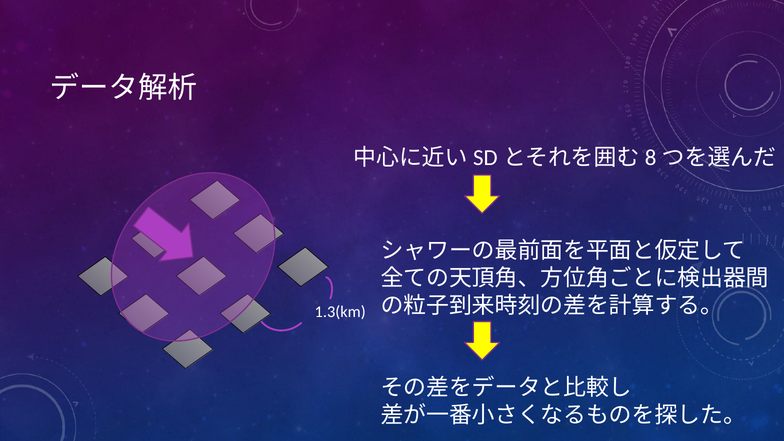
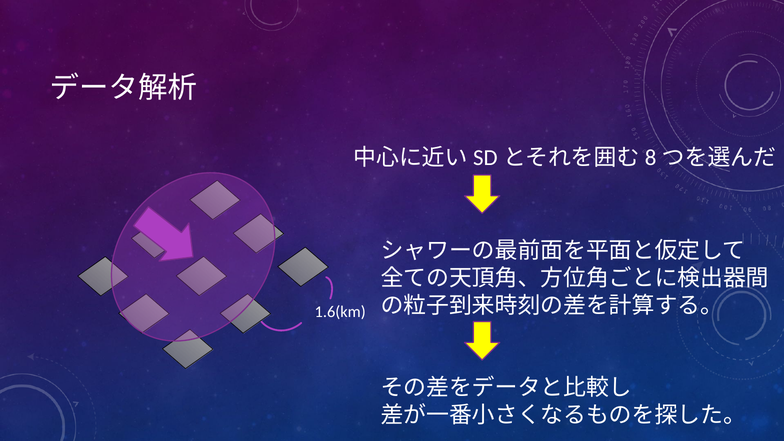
1.3(km: 1.3(km -> 1.6(km
